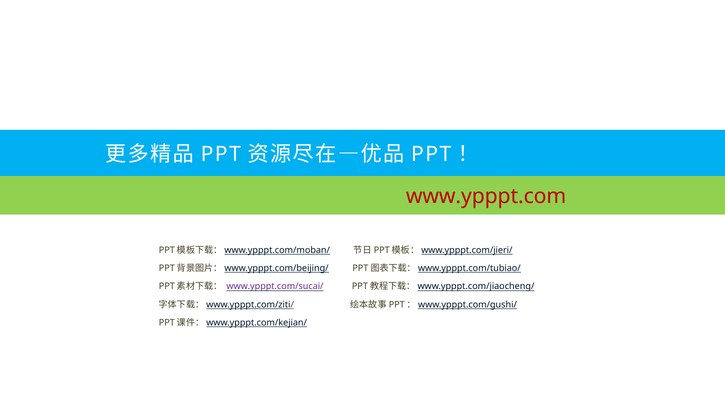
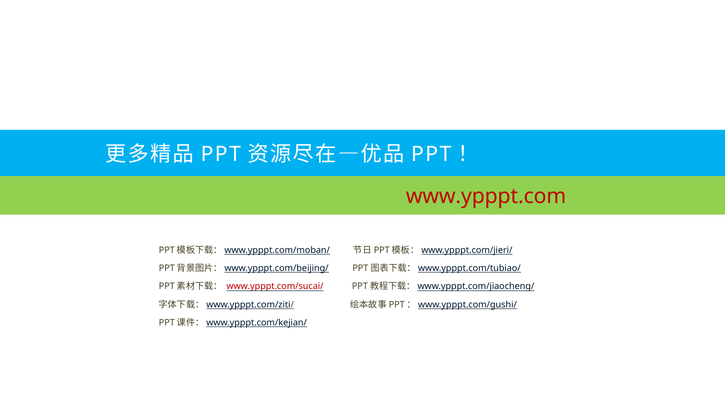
www.ypppt.com/sucai/ colour: purple -> red
